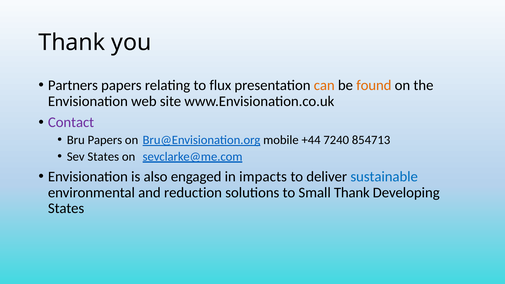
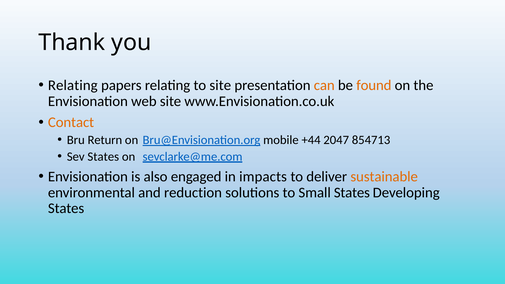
Partners at (73, 85): Partners -> Relating
to flux: flux -> site
Contact colour: purple -> orange
Bru Papers: Papers -> Return
7240: 7240 -> 2047
sustainable colour: blue -> orange
Small Thank: Thank -> States
